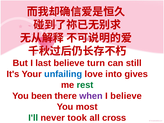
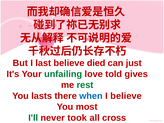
turn: turn -> died
still: still -> just
unfailing colour: blue -> green
into: into -> told
been: been -> lasts
when colour: purple -> blue
